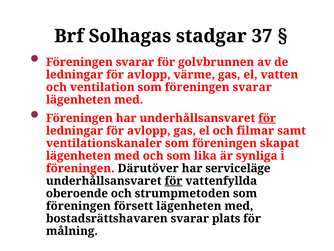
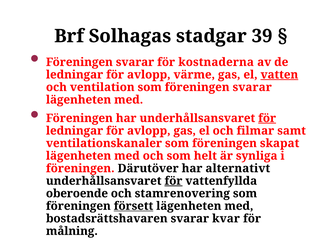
37: 37 -> 39
golvbrunnen: golvbrunnen -> kostnaderna
vatten underline: none -> present
lika: lika -> helt
serviceläge: serviceläge -> alternativt
strumpmetoden: strumpmetoden -> stamrenovering
försett underline: none -> present
plats: plats -> kvar
